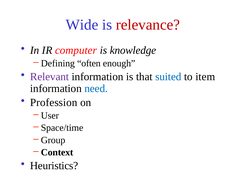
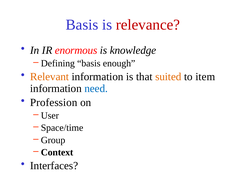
Wide at (82, 25): Wide -> Basis
computer: computer -> enormous
Defining often: often -> basis
Relevant colour: purple -> orange
suited colour: blue -> orange
Heuristics: Heuristics -> Interfaces
